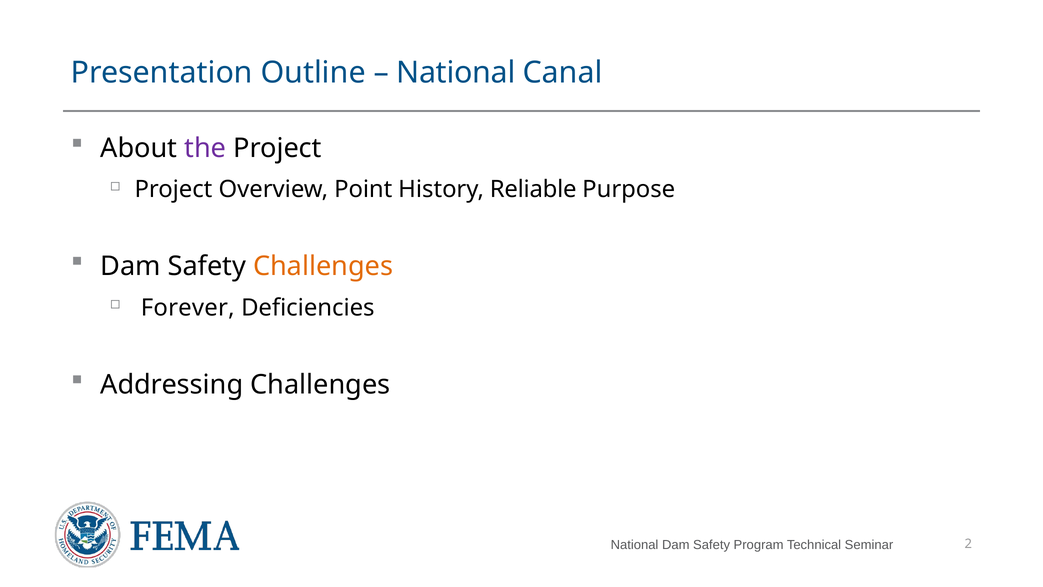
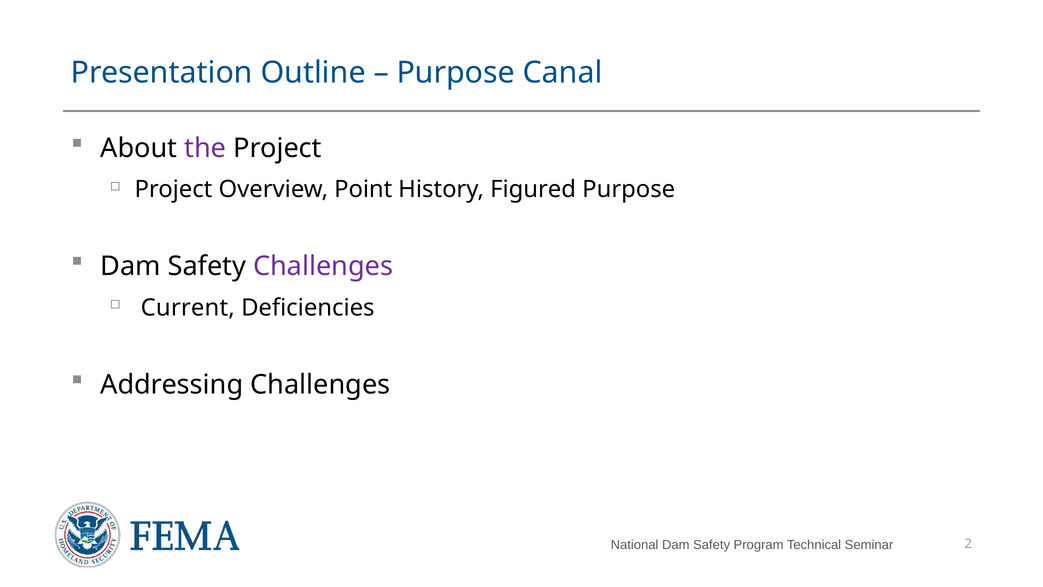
National at (456, 73): National -> Purpose
Reliable: Reliable -> Figured
Challenges at (323, 266) colour: orange -> purple
Forever: Forever -> Current
